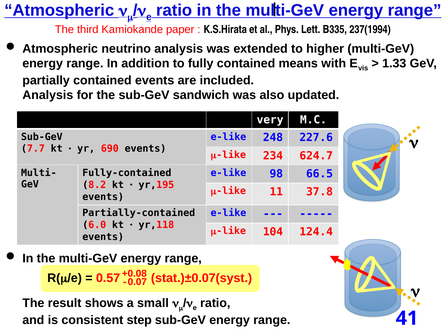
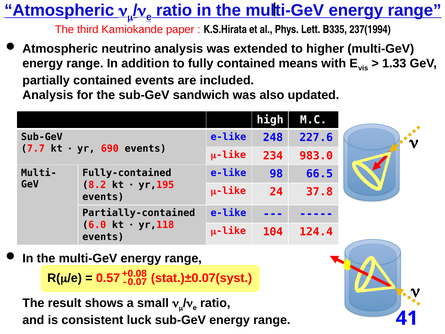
very: very -> high
624.7: 624.7 -> 983.0
11: 11 -> 24
step: step -> luck
